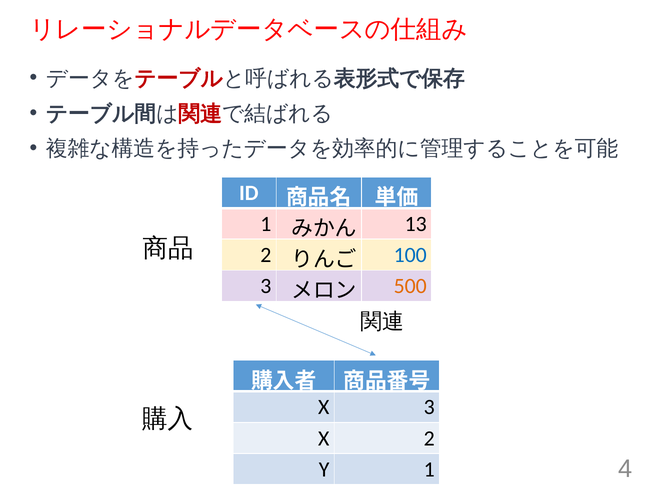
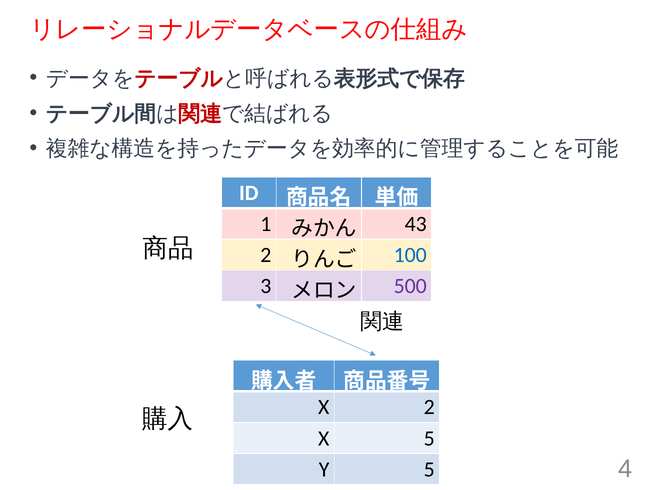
13: 13 -> 43
500 colour: orange -> purple
X 3: 3 -> 2
X 2: 2 -> 5
Y 1: 1 -> 5
